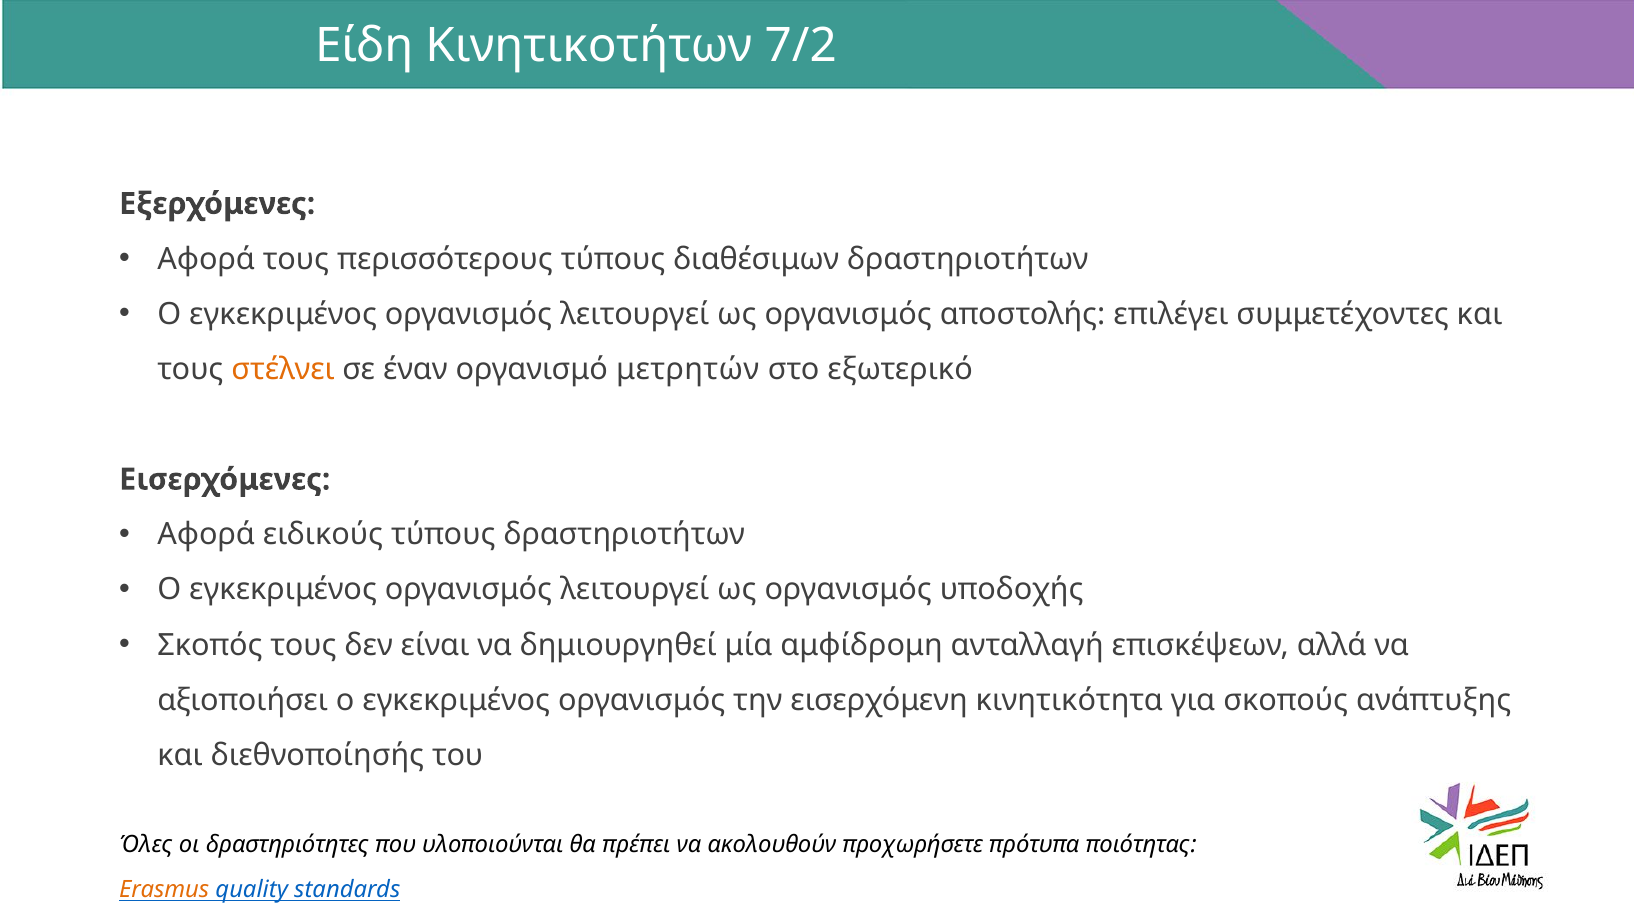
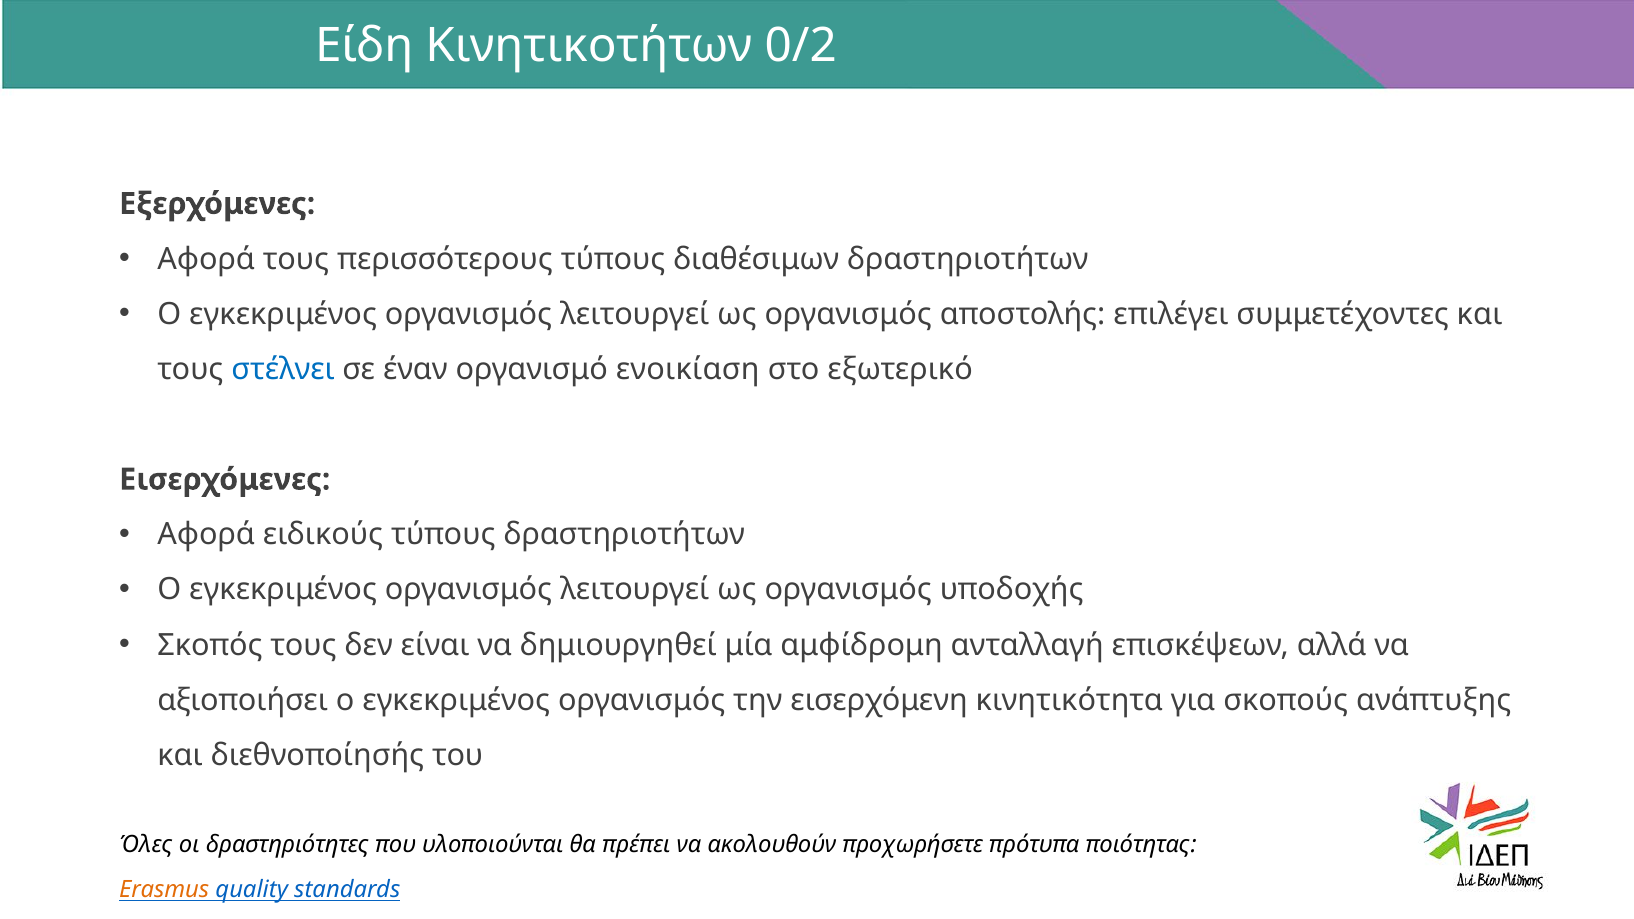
7/2: 7/2 -> 0/2
στέλνει colour: orange -> blue
μετρητών: μετρητών -> ενοικίαση
